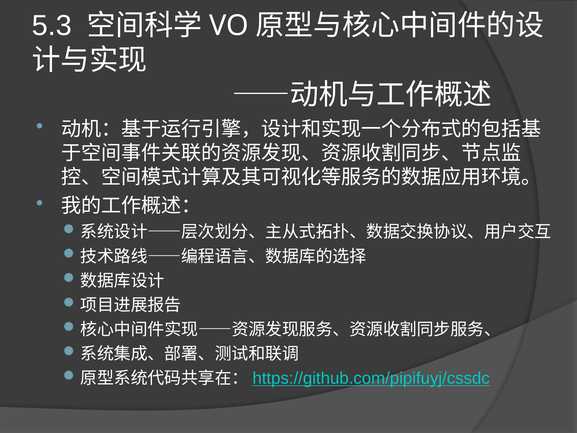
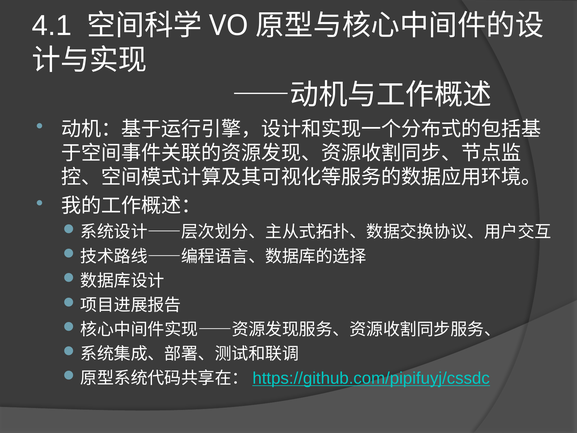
5.3: 5.3 -> 4.1
